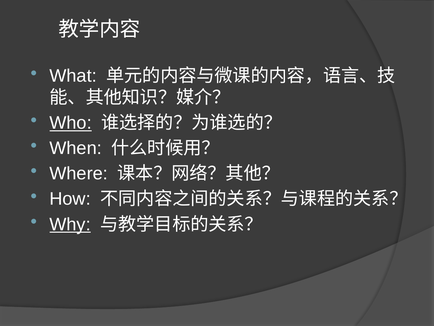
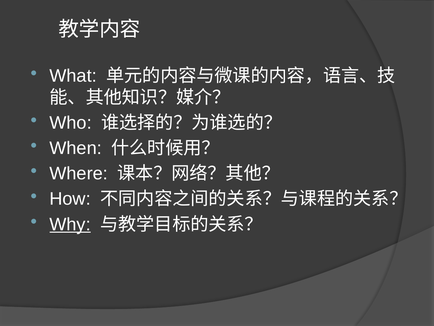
Who underline: present -> none
